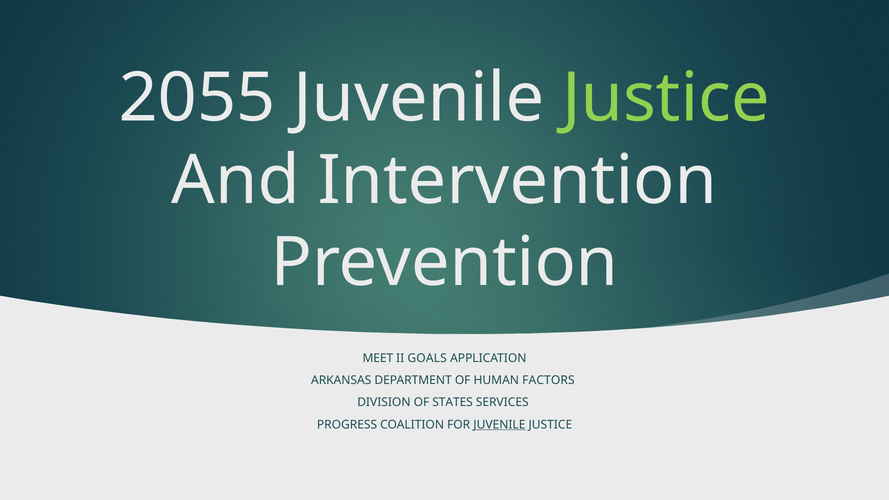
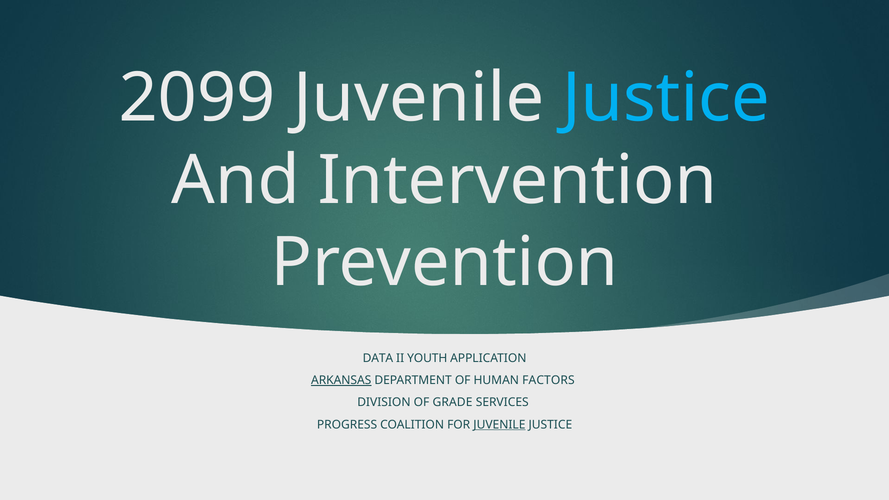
2055: 2055 -> 2099
Justice at (666, 98) colour: light green -> light blue
MEET: MEET -> DATA
GOALS: GOALS -> YOUTH
ARKANSAS underline: none -> present
STATES: STATES -> GRADE
